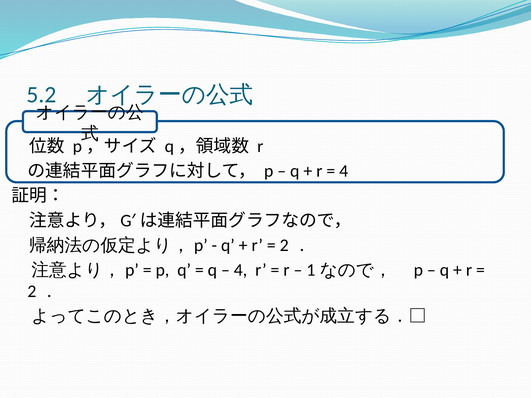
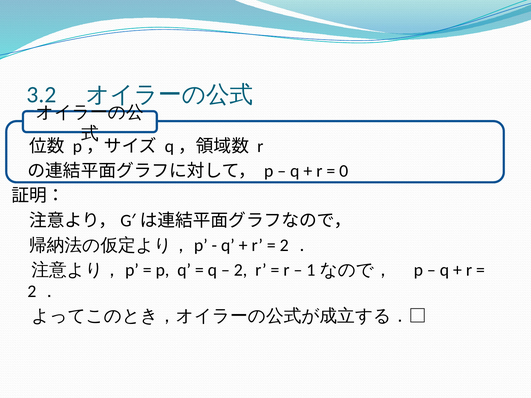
5.2: 5.2 -> 3.2
4 at (344, 171): 4 -> 0
4 at (241, 270): 4 -> 2
